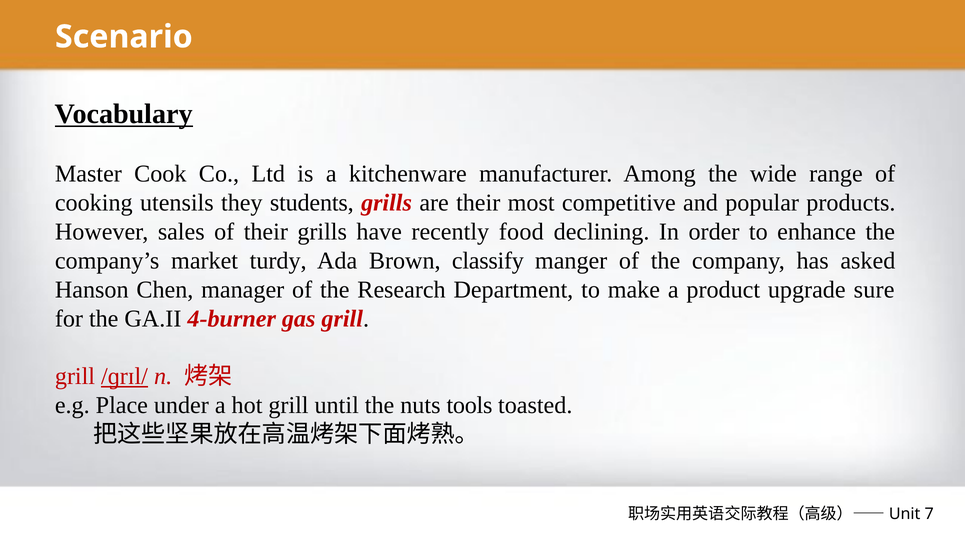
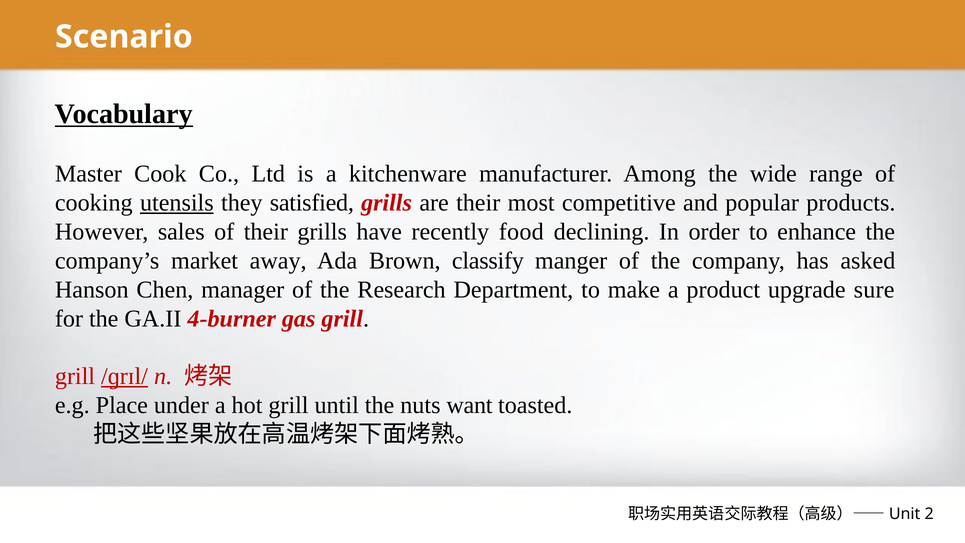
utensils underline: none -> present
students: students -> satisfied
turdy: turdy -> away
tools: tools -> want
7: 7 -> 2
